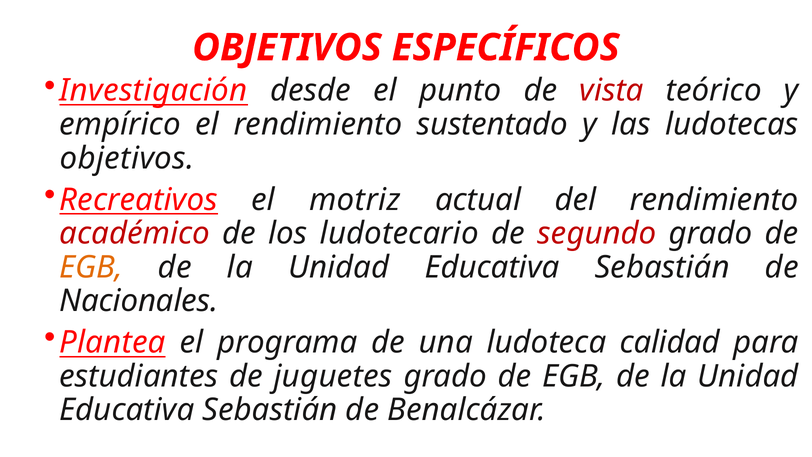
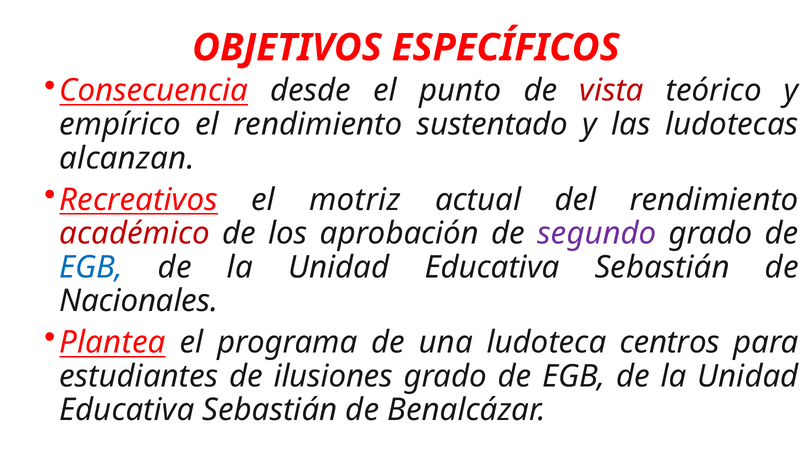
Investigación: Investigación -> Consecuencia
objetivos at (127, 158): objetivos -> alcanzan
ludotecario: ludotecario -> aprobación
segundo colour: red -> purple
EGB at (91, 267) colour: orange -> blue
calidad: calidad -> centros
juguetes: juguetes -> ilusiones
